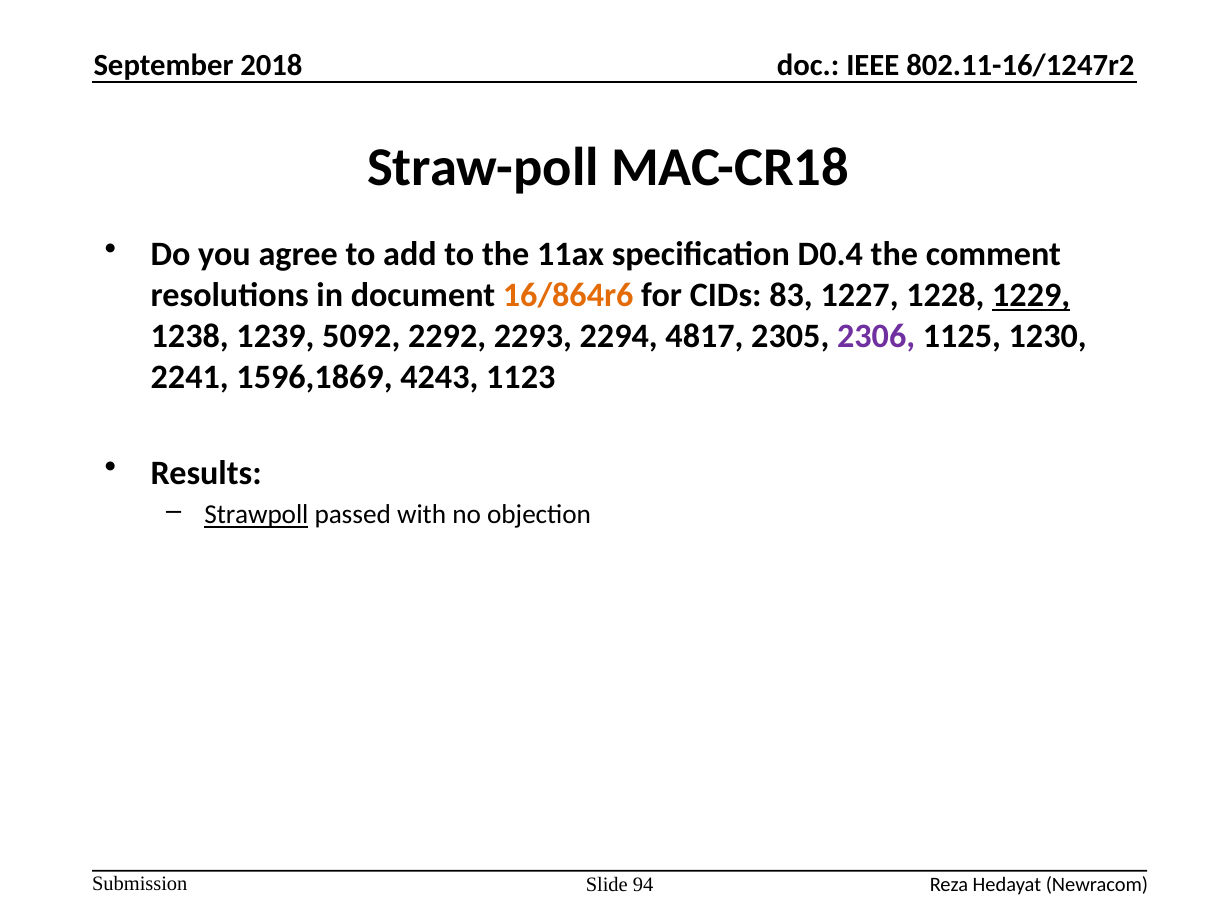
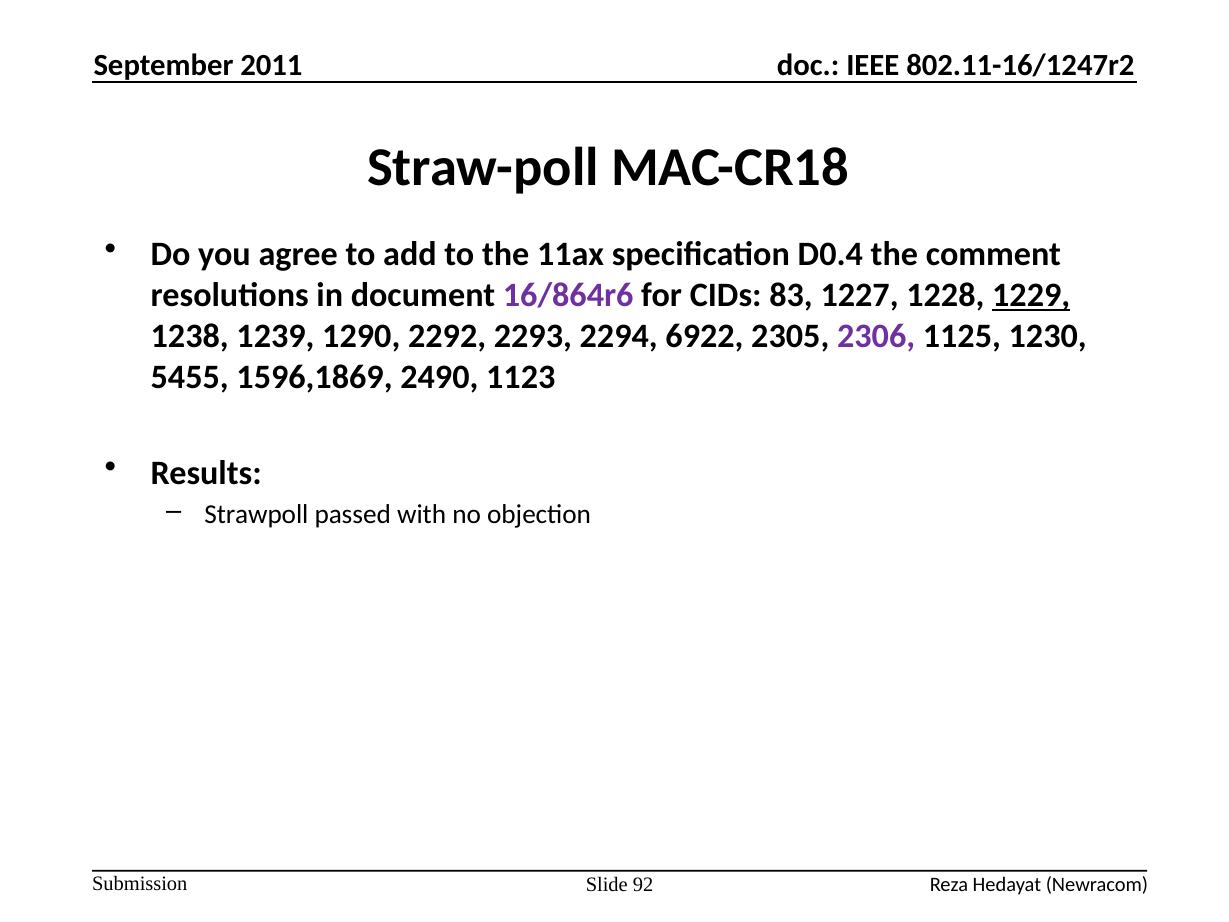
2018: 2018 -> 2011
16/864r6 colour: orange -> purple
5092: 5092 -> 1290
4817: 4817 -> 6922
2241: 2241 -> 5455
4243: 4243 -> 2490
Strawpoll underline: present -> none
94: 94 -> 92
